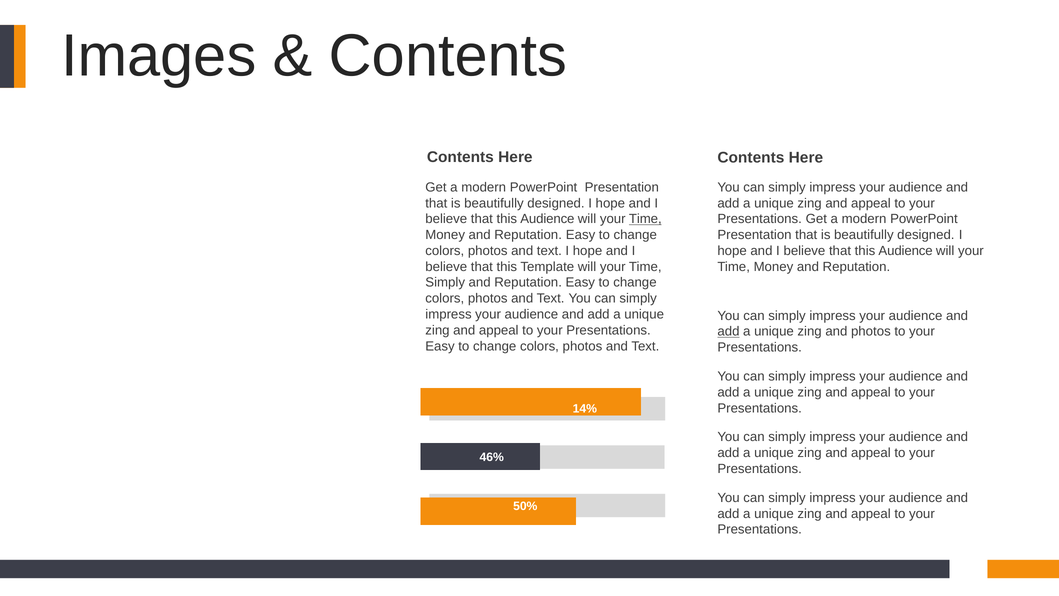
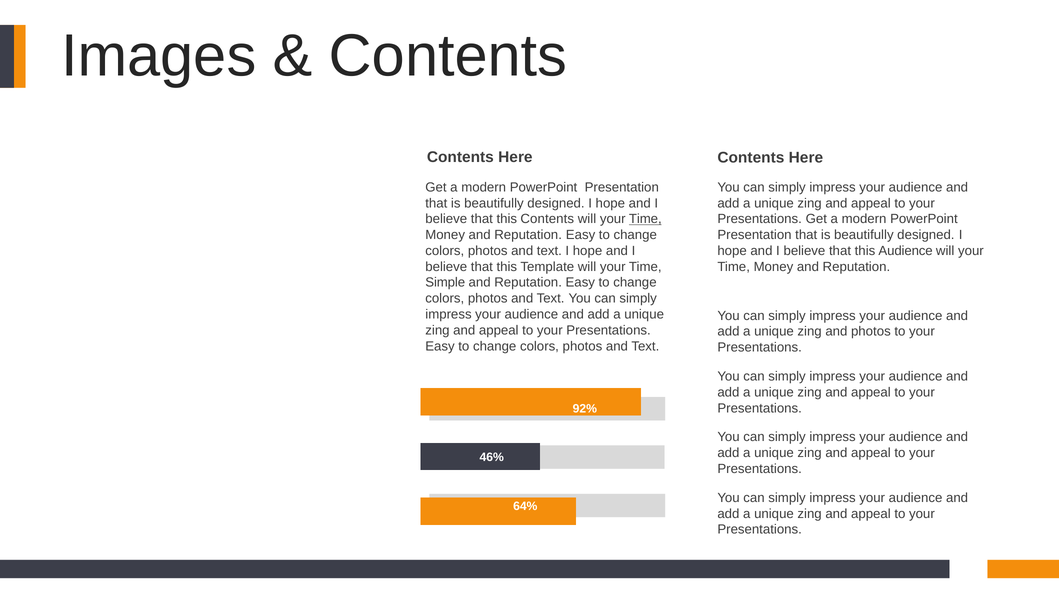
Audience at (547, 219): Audience -> Contents
Simply at (445, 282): Simply -> Simple
add at (728, 331) underline: present -> none
14%: 14% -> 92%
50%: 50% -> 64%
